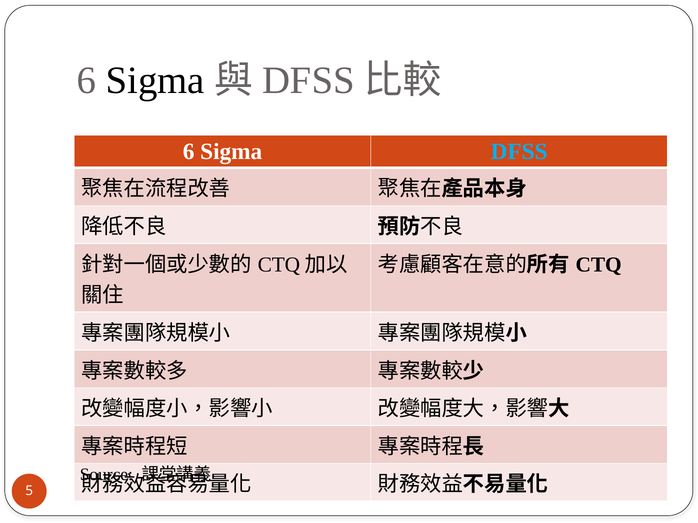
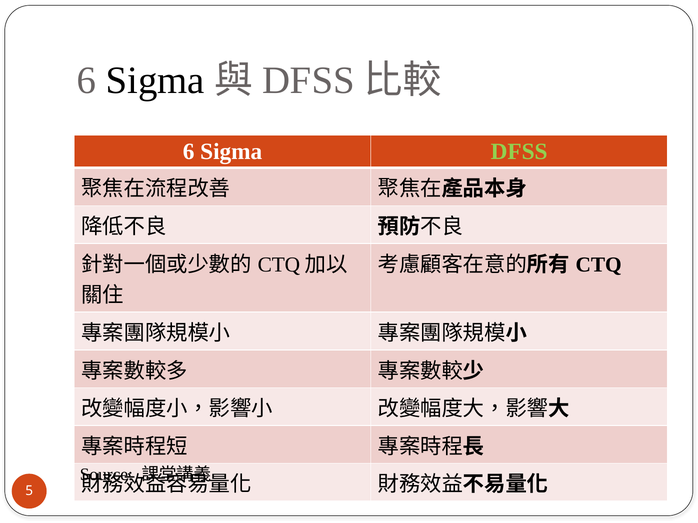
DFSS at (519, 152) colour: light blue -> light green
